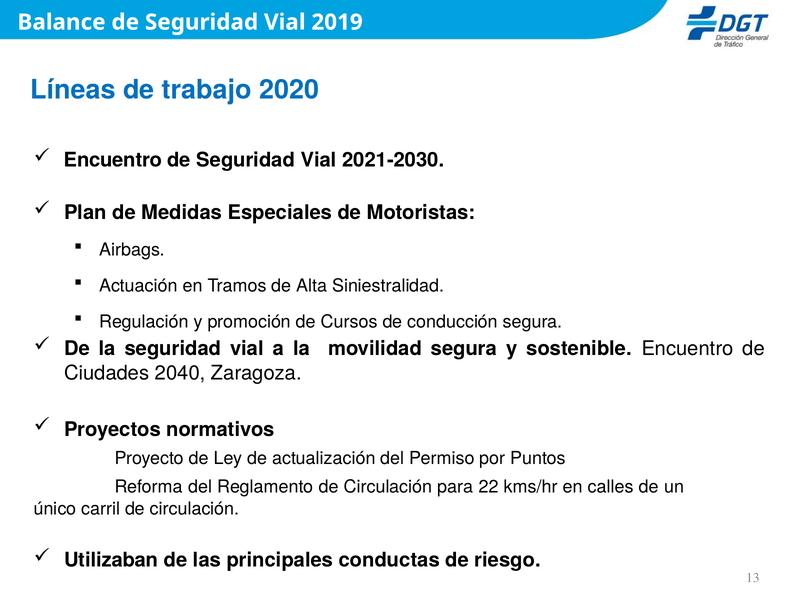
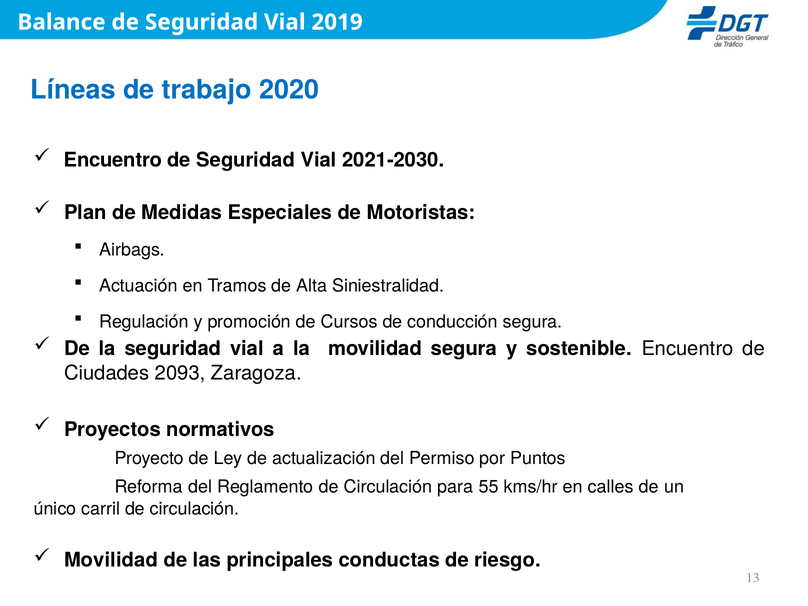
2040: 2040 -> 2093
22: 22 -> 55
Utilizaban at (111, 560): Utilizaban -> Movilidad
